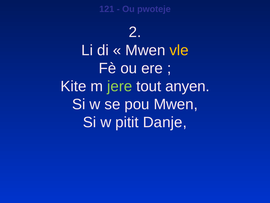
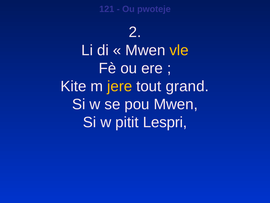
jere colour: light green -> yellow
anyen: anyen -> grand
Danje: Danje -> Lespri
